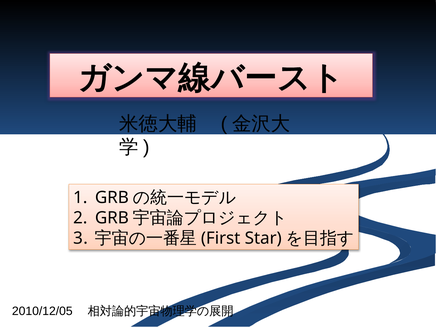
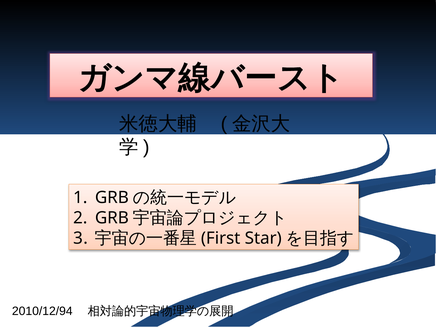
2010/12/05: 2010/12/05 -> 2010/12/94
